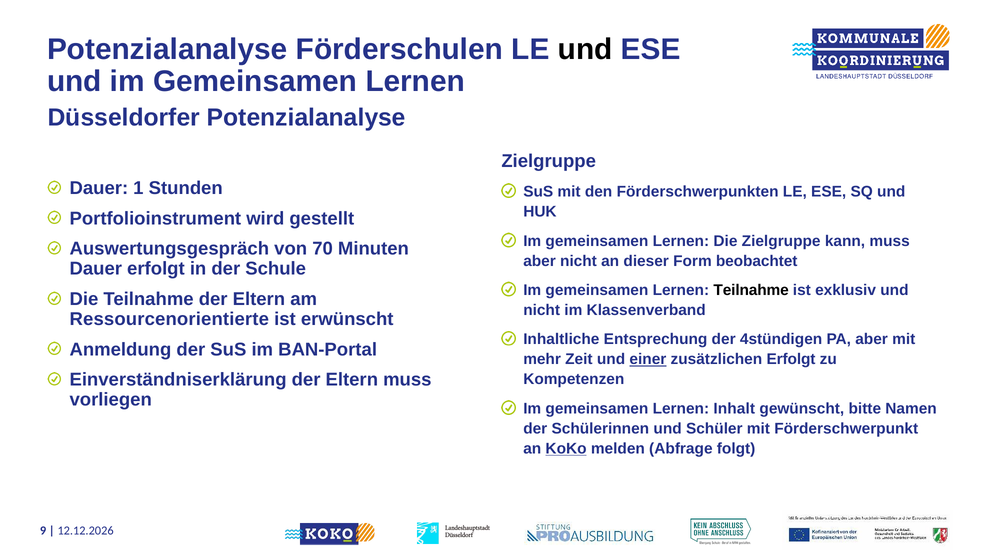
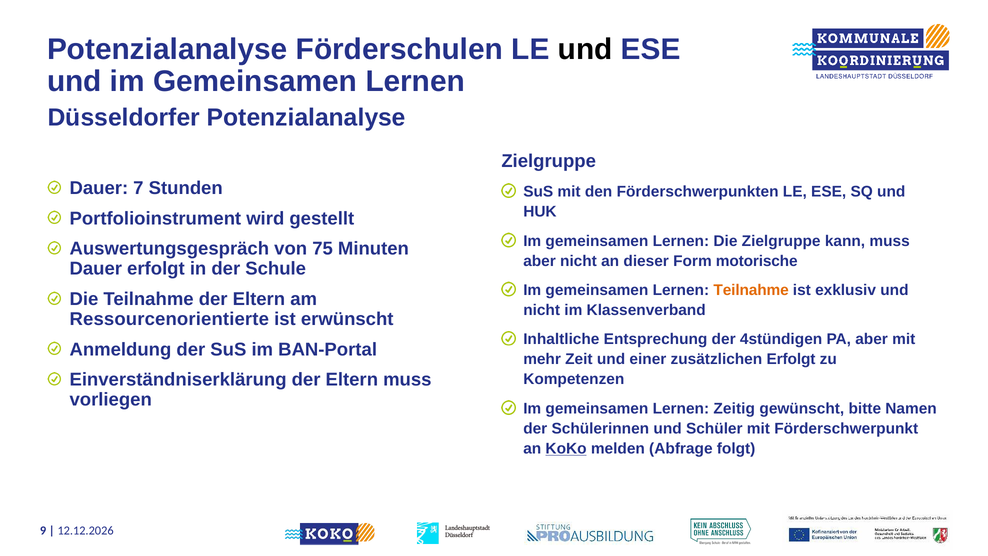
1: 1 -> 7
70: 70 -> 75
beobachtet: beobachtet -> motorische
Teilnahme at (751, 290) colour: black -> orange
einer underline: present -> none
Inhalt: Inhalt -> Zeitig
